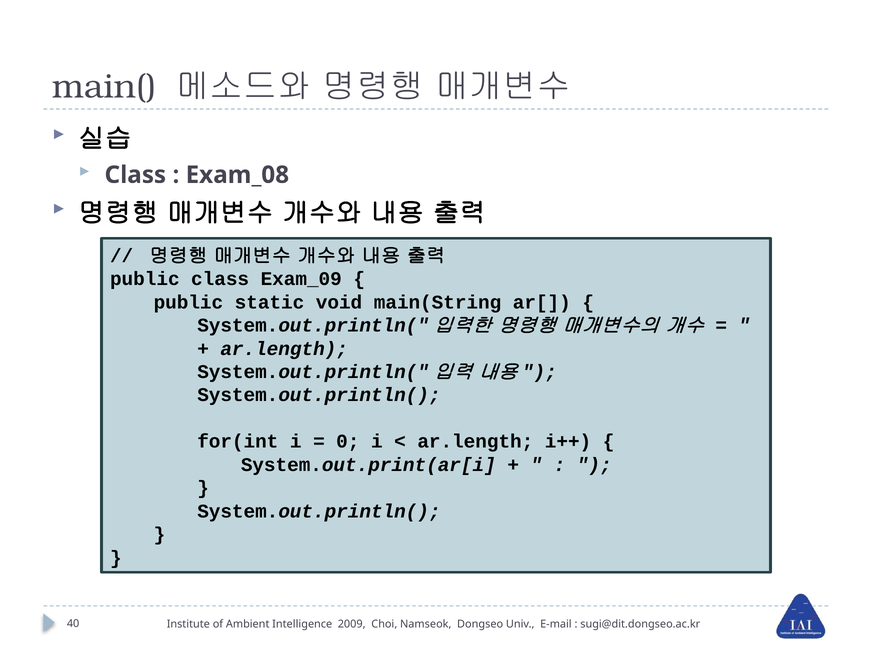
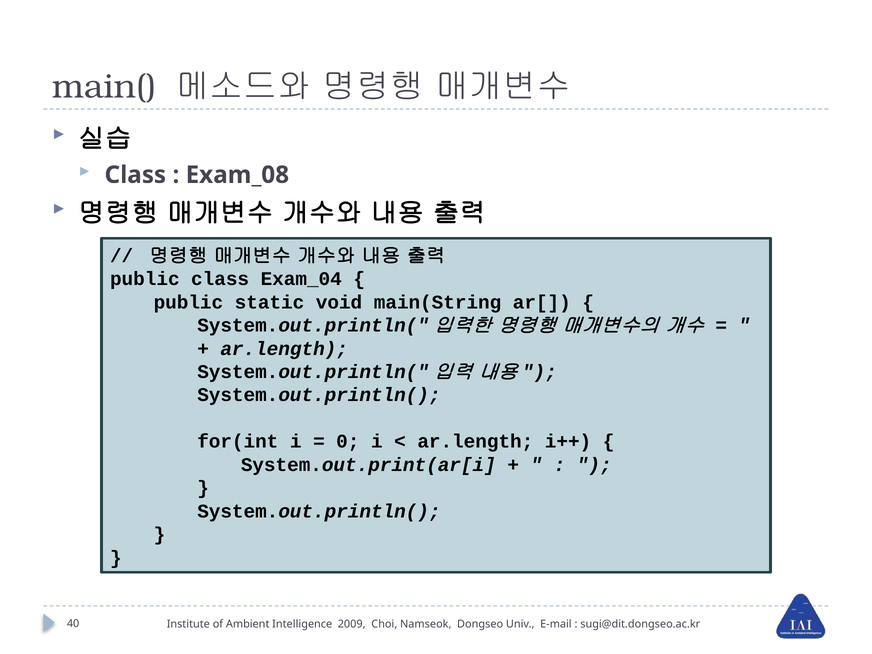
Exam_09: Exam_09 -> Exam_04
